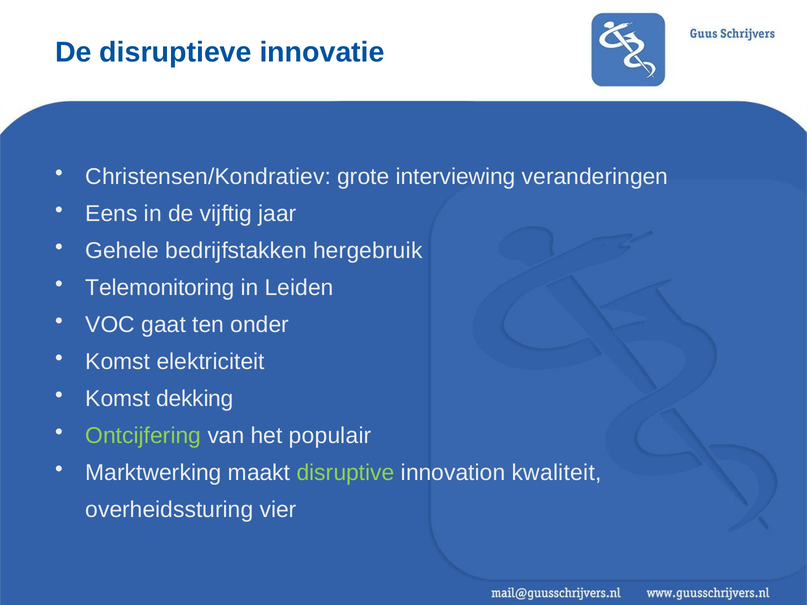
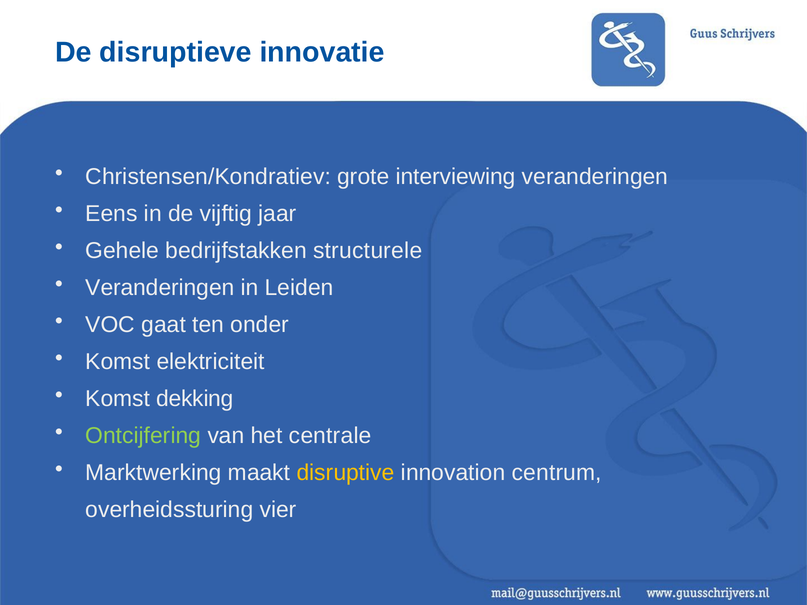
hergebruik: hergebruik -> structurele
Telemonitoring at (160, 288): Telemonitoring -> Veranderingen
populair: populair -> centrale
disruptive colour: light green -> yellow
kwaliteit: kwaliteit -> centrum
